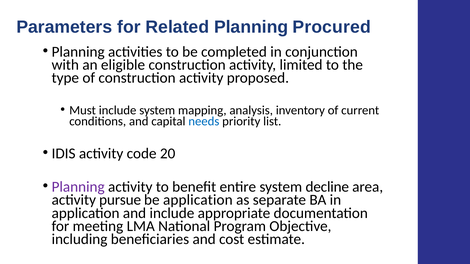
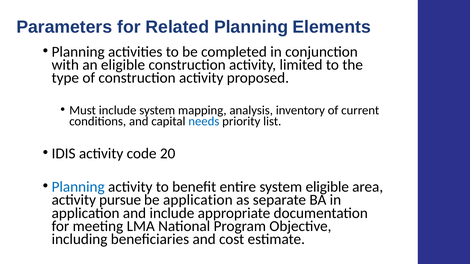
Procured: Procured -> Elements
Planning at (78, 187) colour: purple -> blue
system decline: decline -> eligible
